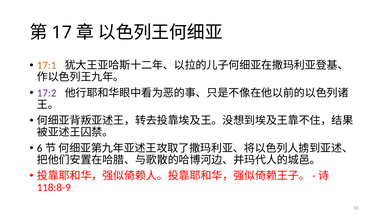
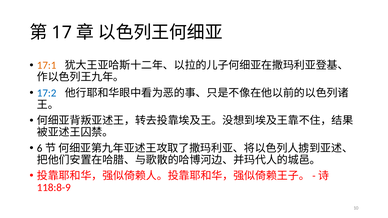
17:2 colour: purple -> blue
